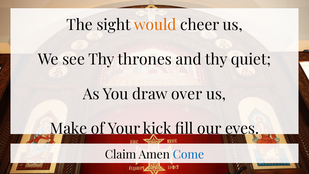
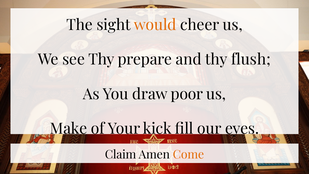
thrones: thrones -> prepare
quiet: quiet -> flush
over: over -> poor
Come colour: blue -> orange
